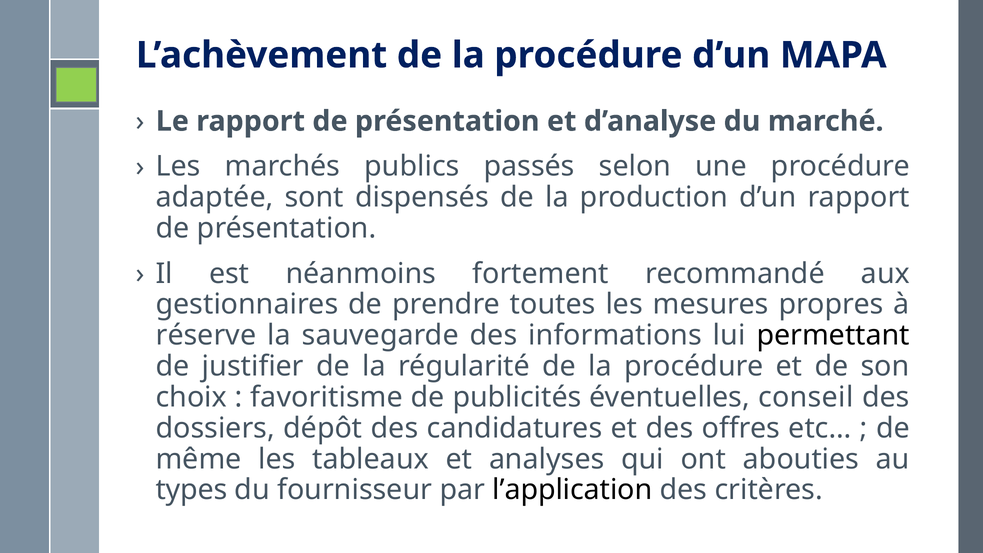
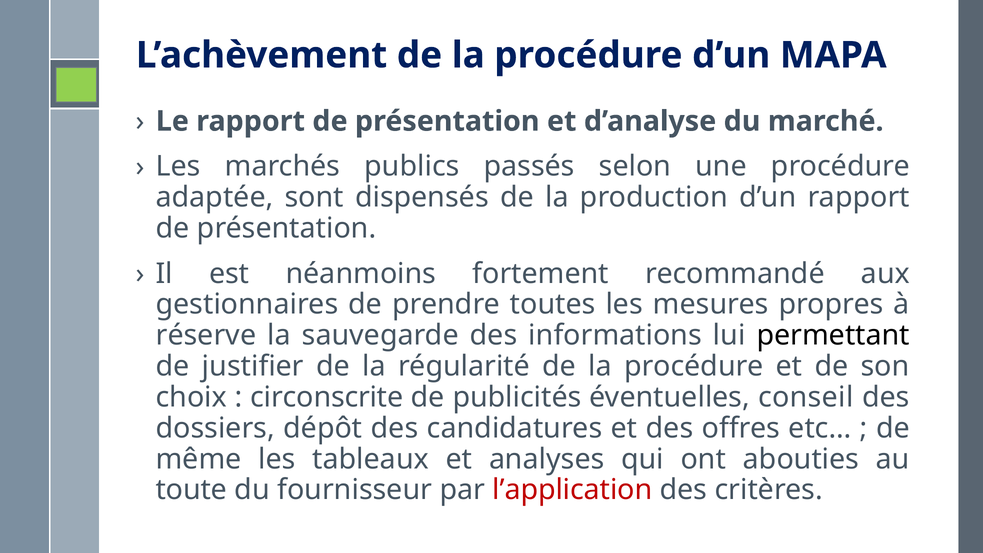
favoritisme: favoritisme -> circonscrite
types: types -> toute
l’application colour: black -> red
